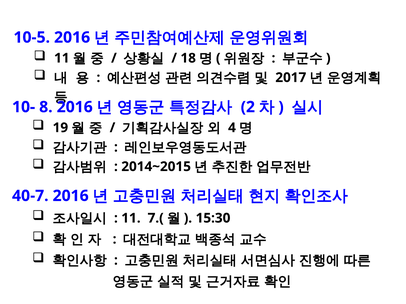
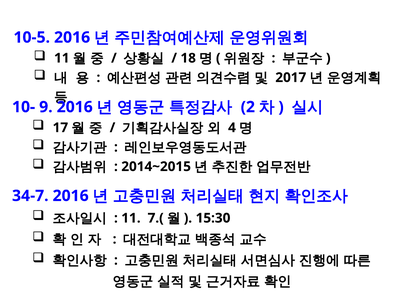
8: 8 -> 9
19: 19 -> 17
40-7: 40-7 -> 34-7
